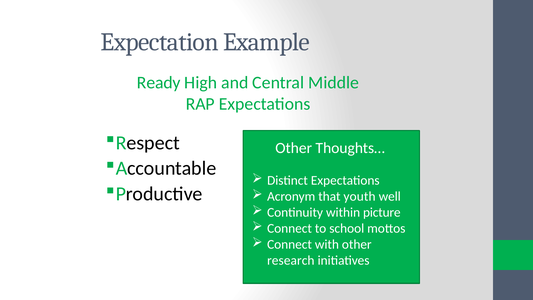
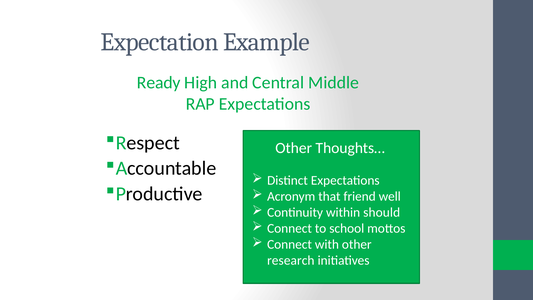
youth: youth -> friend
picture: picture -> should
